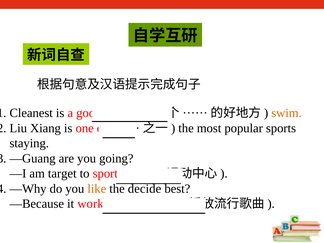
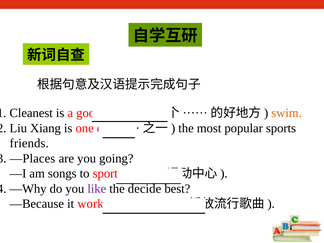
staying: staying -> friends
—Guang: —Guang -> —Places
target: target -> songs
like colour: orange -> purple
